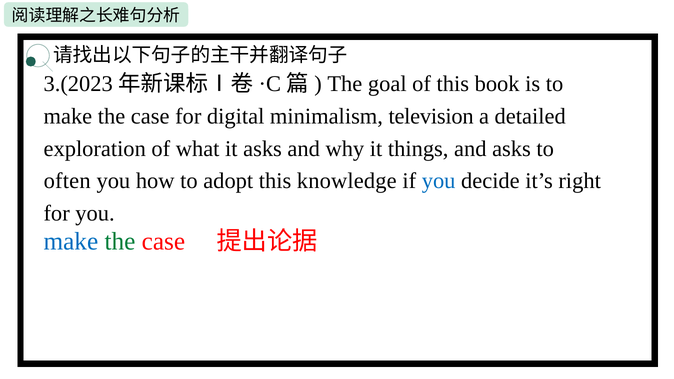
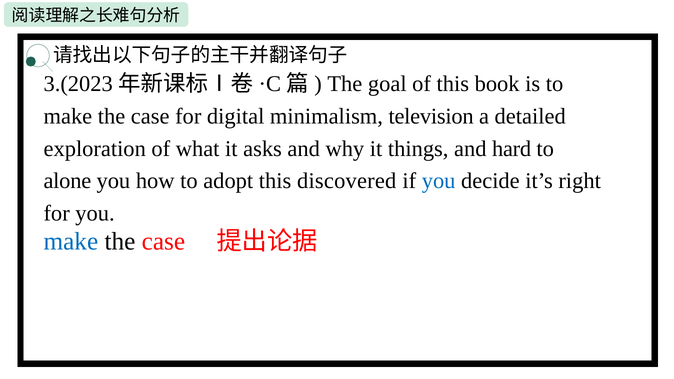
and asks: asks -> hard
often: often -> alone
knowledge: knowledge -> discovered
the at (120, 242) colour: green -> black
